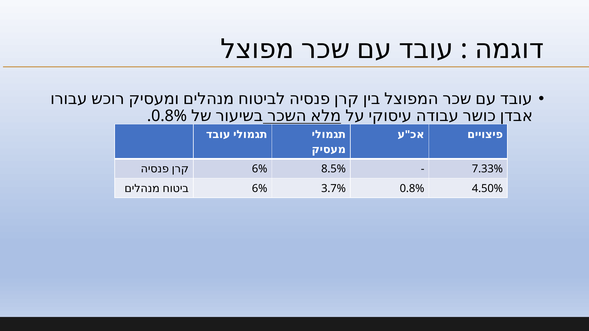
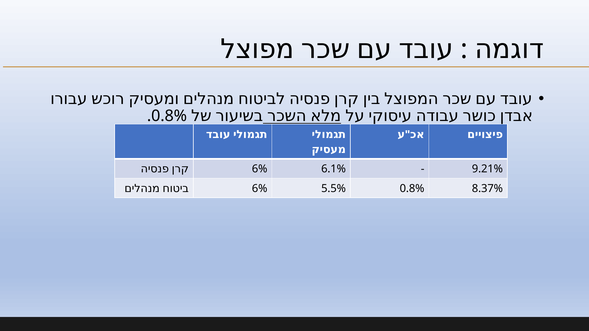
8.5%: 8.5% -> 6.1%
7.33%: 7.33% -> 9.21%
3.7%: 3.7% -> 5.5%
4.50%: 4.50% -> 8.37%
